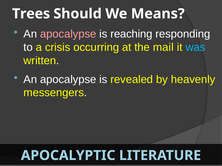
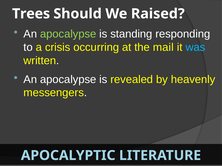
Means: Means -> Raised
apocalypse at (68, 34) colour: pink -> light green
reaching: reaching -> standing
